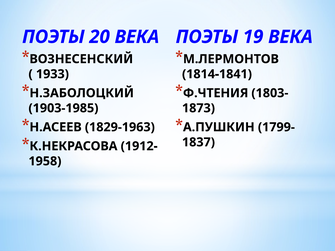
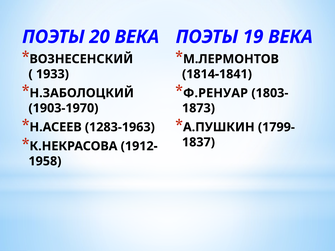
Ф.ЧТЕНИЯ: Ф.ЧТЕНИЯ -> Ф.РЕНУАР
1903-1985: 1903-1985 -> 1903-1970
1829-1963: 1829-1963 -> 1283-1963
